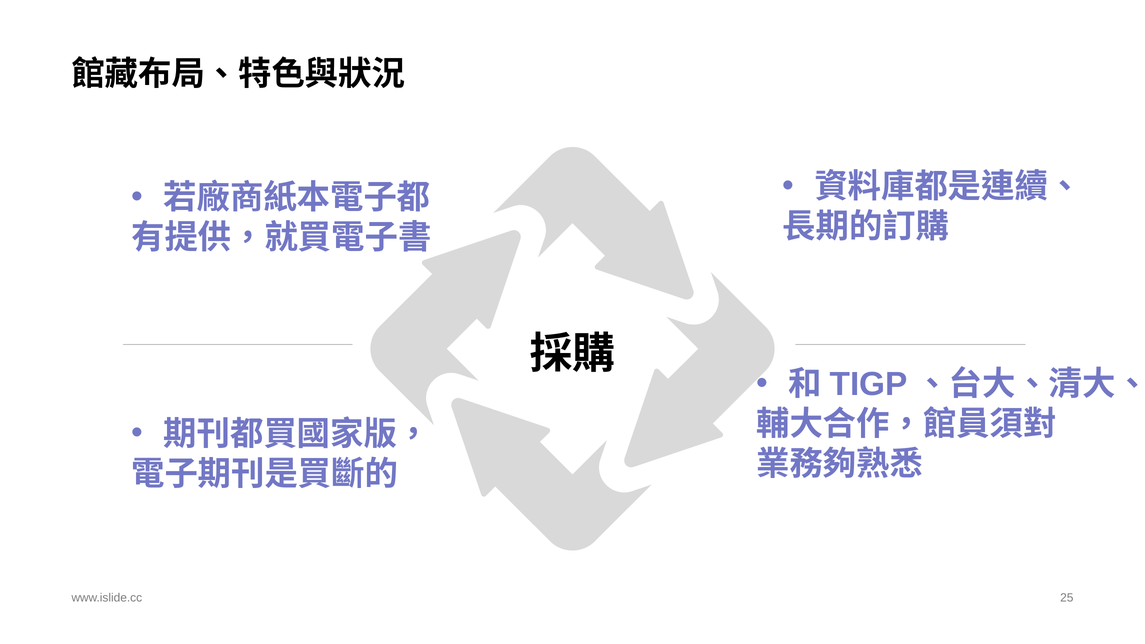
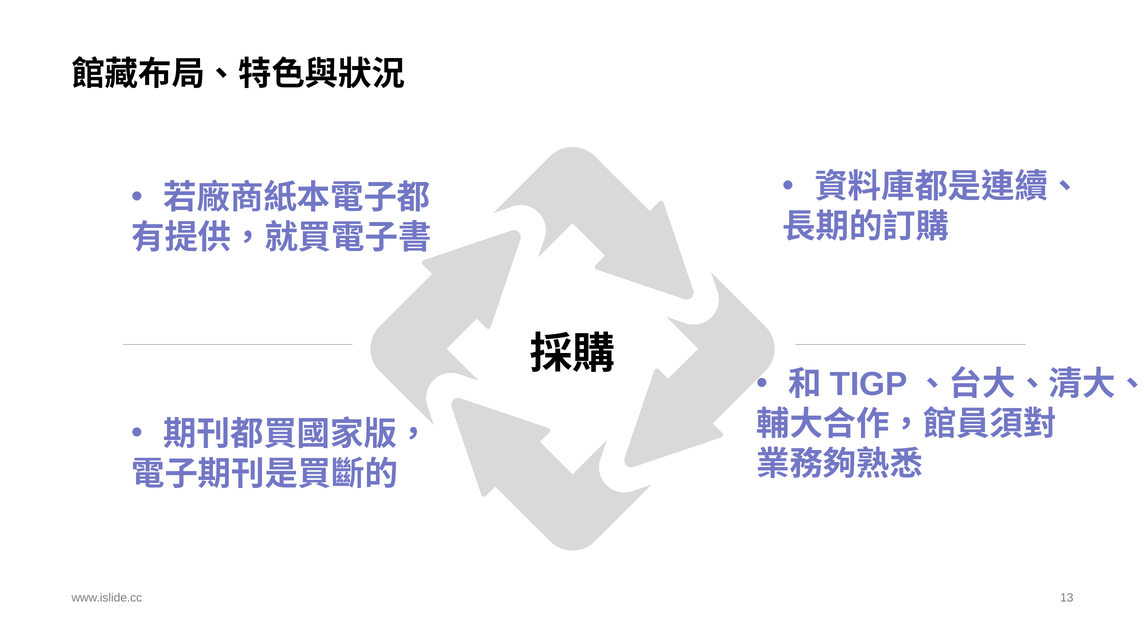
25: 25 -> 13
